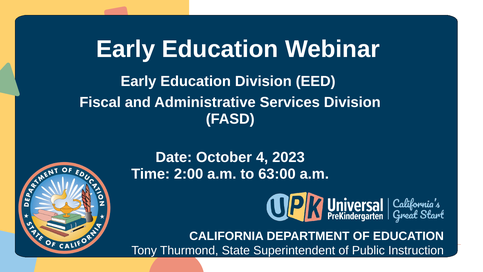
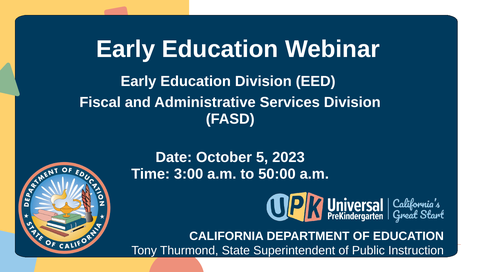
4: 4 -> 5
2:00: 2:00 -> 3:00
63:00: 63:00 -> 50:00
